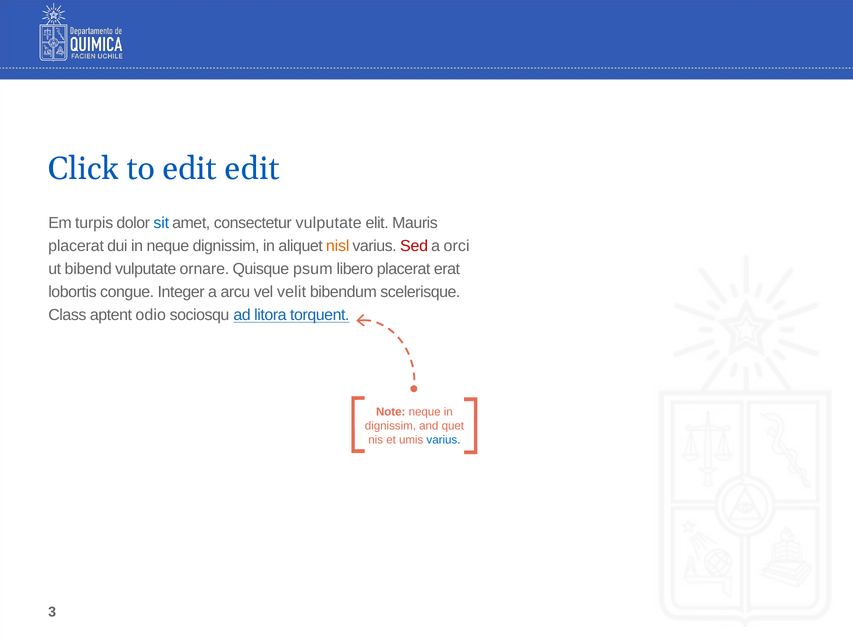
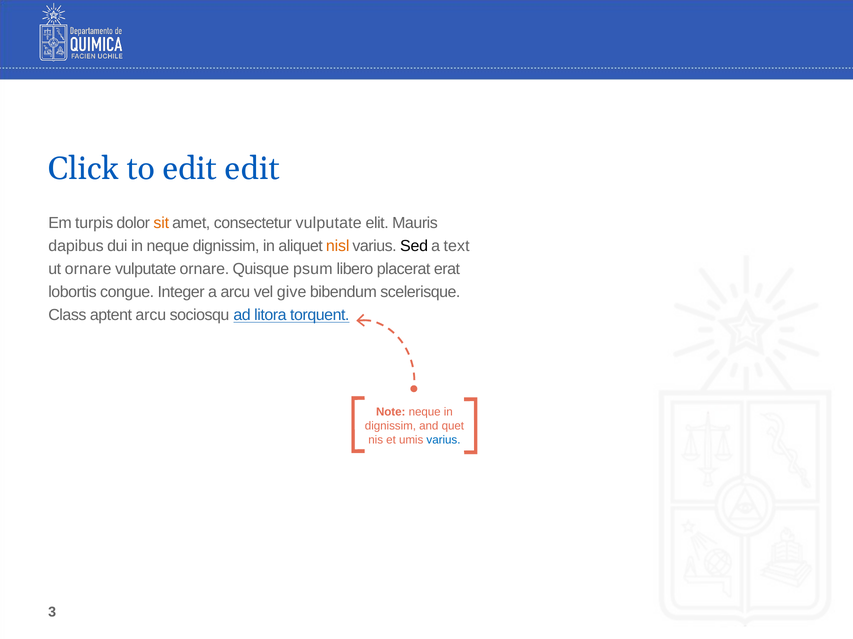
sit colour: blue -> orange
placerat at (76, 246): placerat -> dapibus
Sed colour: red -> black
orci: orci -> text
ut bibend: bibend -> ornare
velit: velit -> give
aptent odio: odio -> arcu
